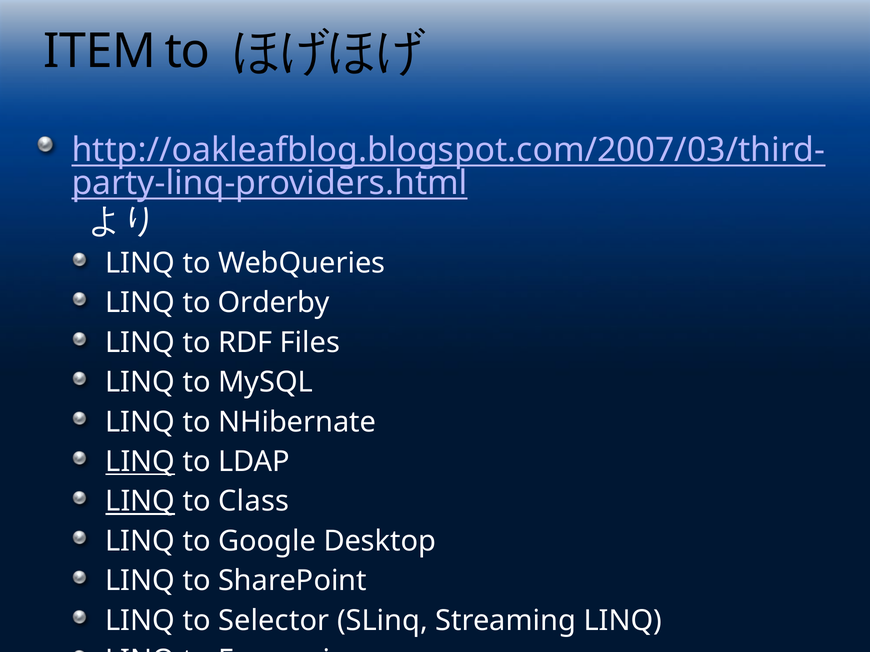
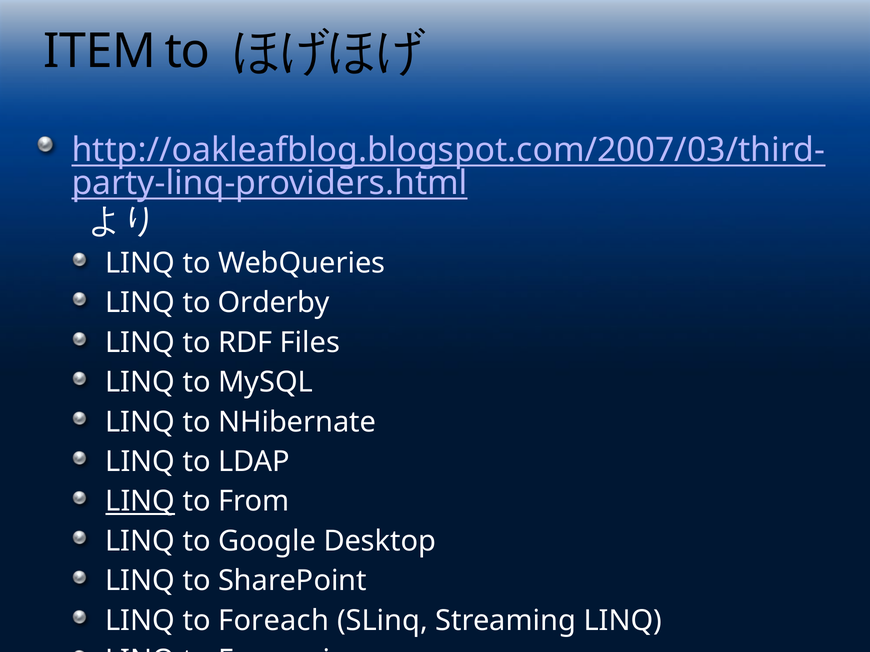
LINQ at (140, 462) underline: present -> none
Class: Class -> From
Selector: Selector -> Foreach
